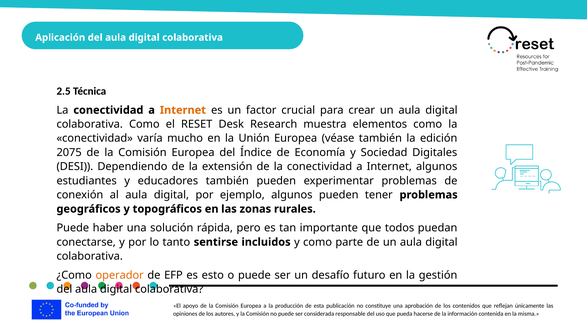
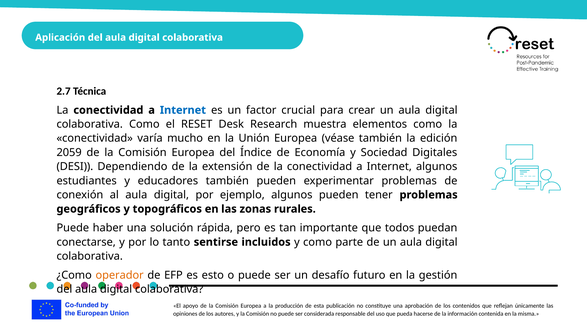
2.5: 2.5 -> 2.7
Internet at (183, 110) colour: orange -> blue
2075: 2075 -> 2059
